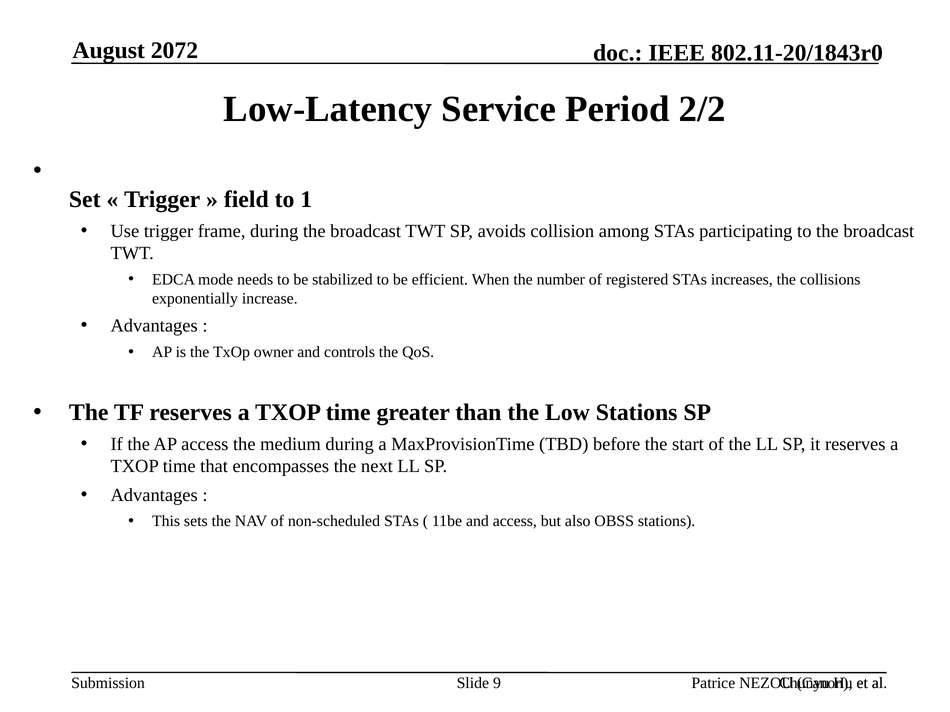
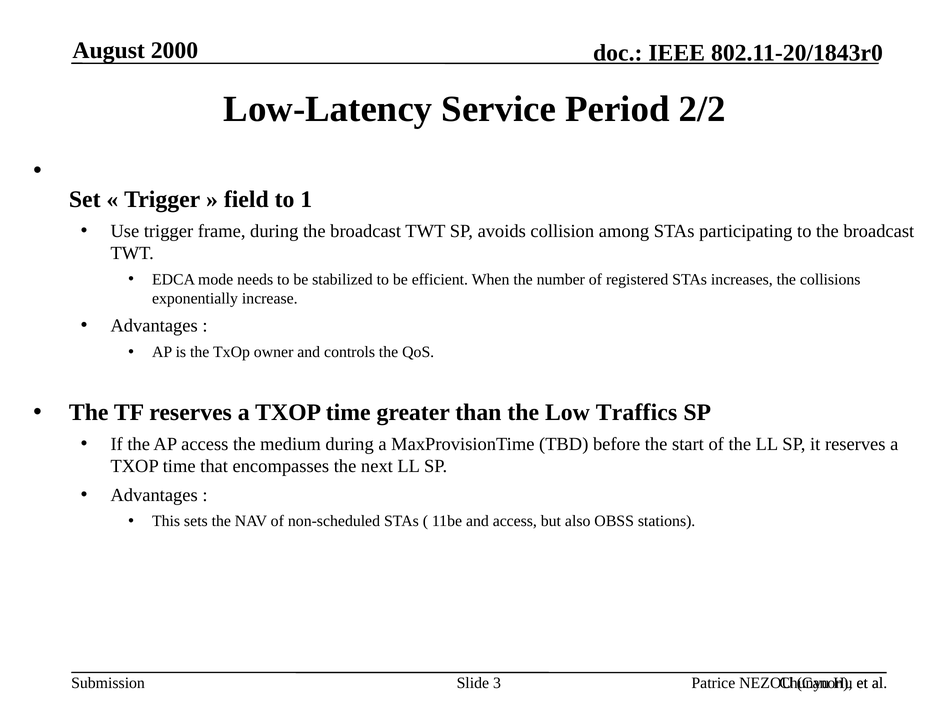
2072: 2072 -> 2000
Low Stations: Stations -> Traffics
9: 9 -> 3
